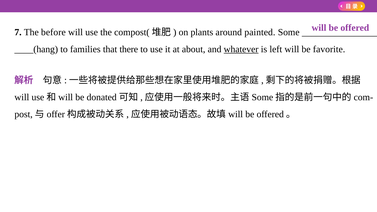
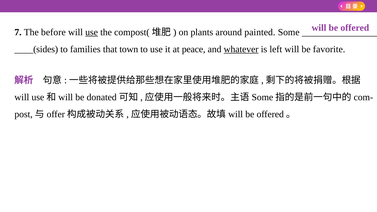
use at (92, 32) underline: none -> present
____(hang: ____(hang -> ____(sides
there: there -> town
about: about -> peace
